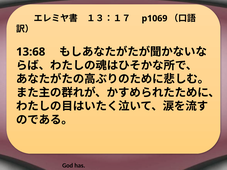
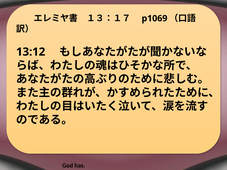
13:68: 13:68 -> 13:12
